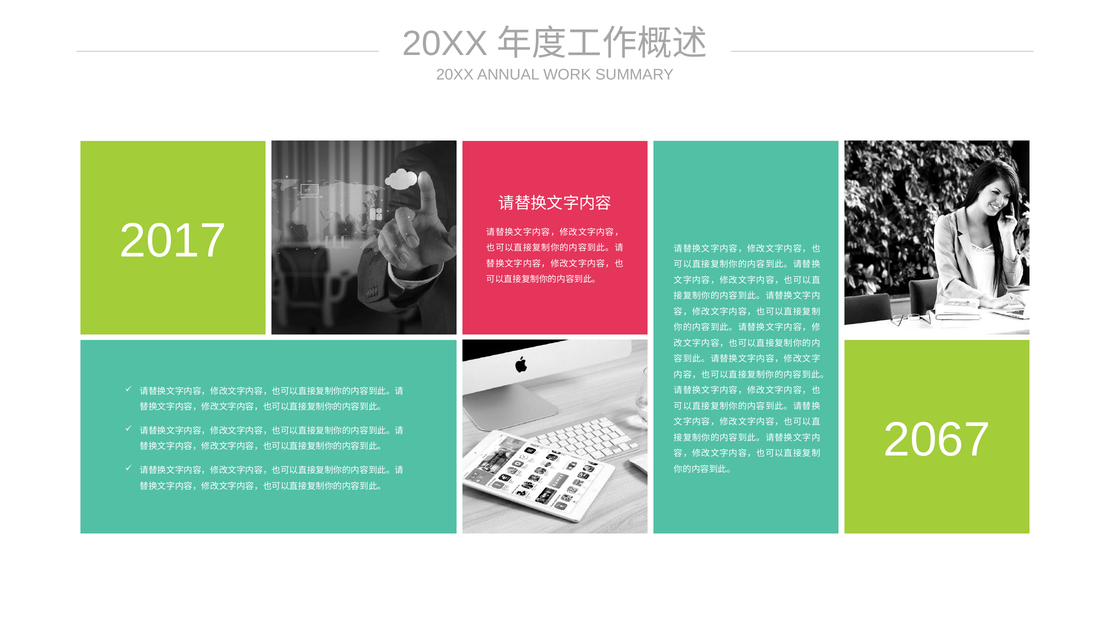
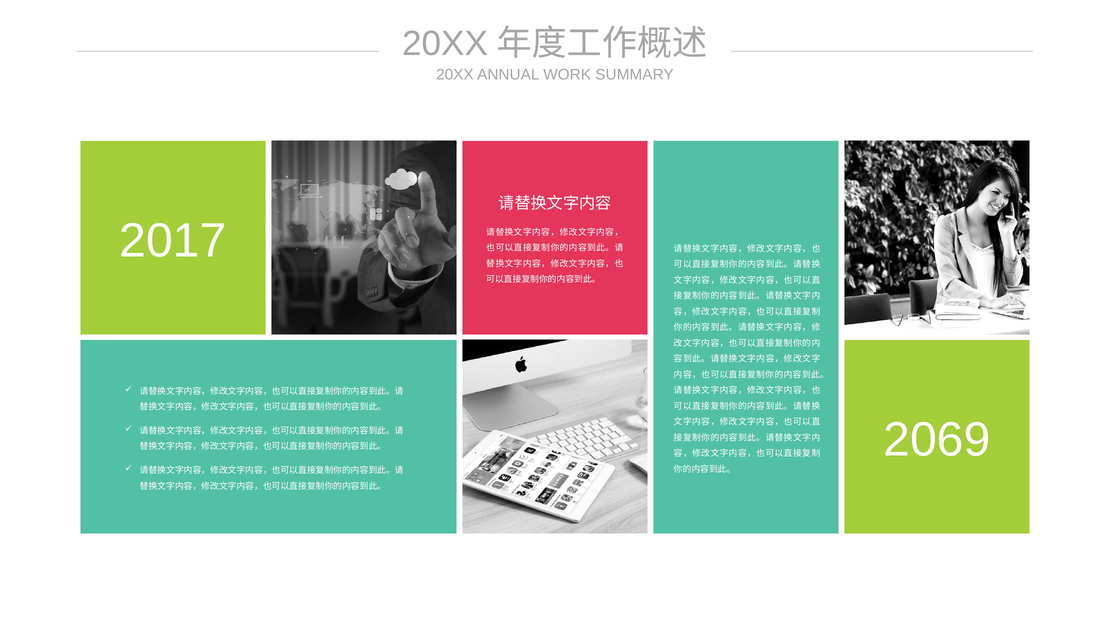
2067: 2067 -> 2069
